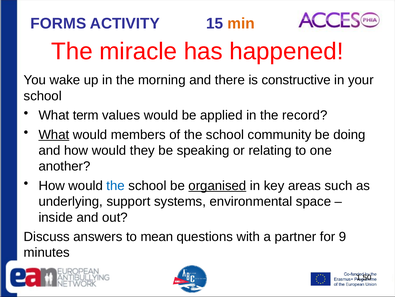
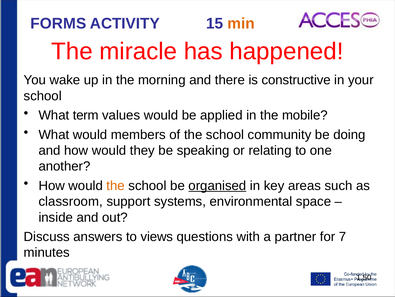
record: record -> mobile
What at (54, 134) underline: present -> none
the at (116, 185) colour: blue -> orange
underlying: underlying -> classroom
mean: mean -> views
9: 9 -> 7
